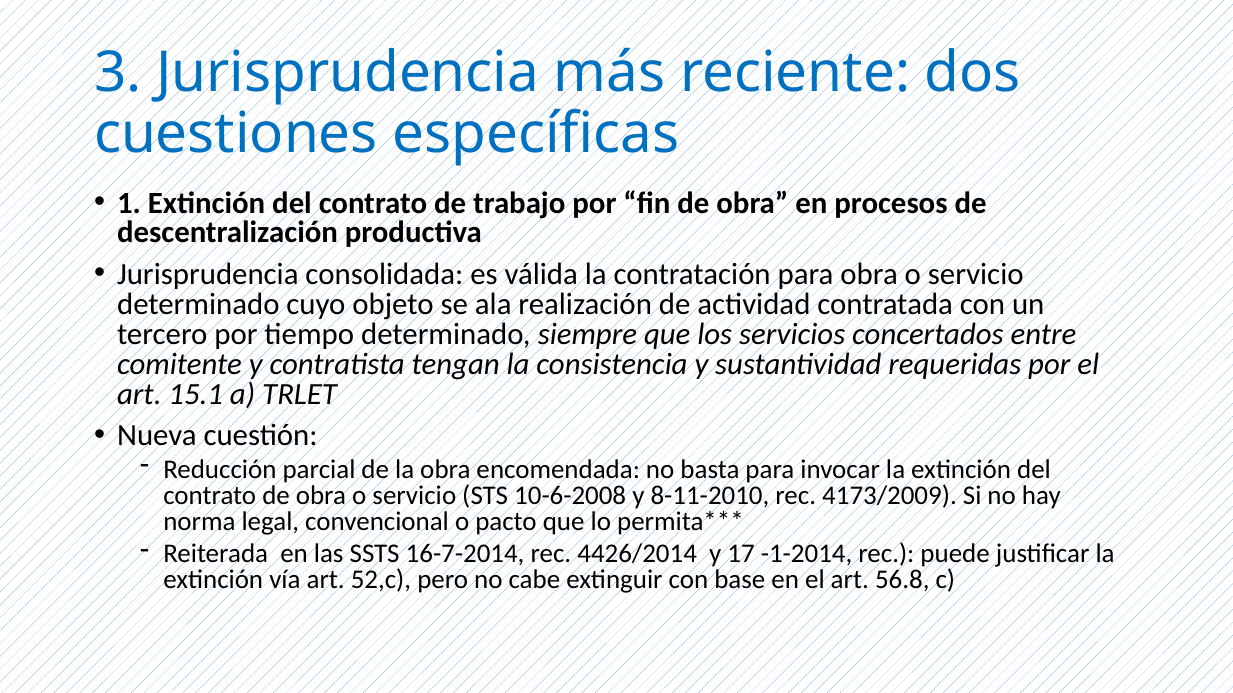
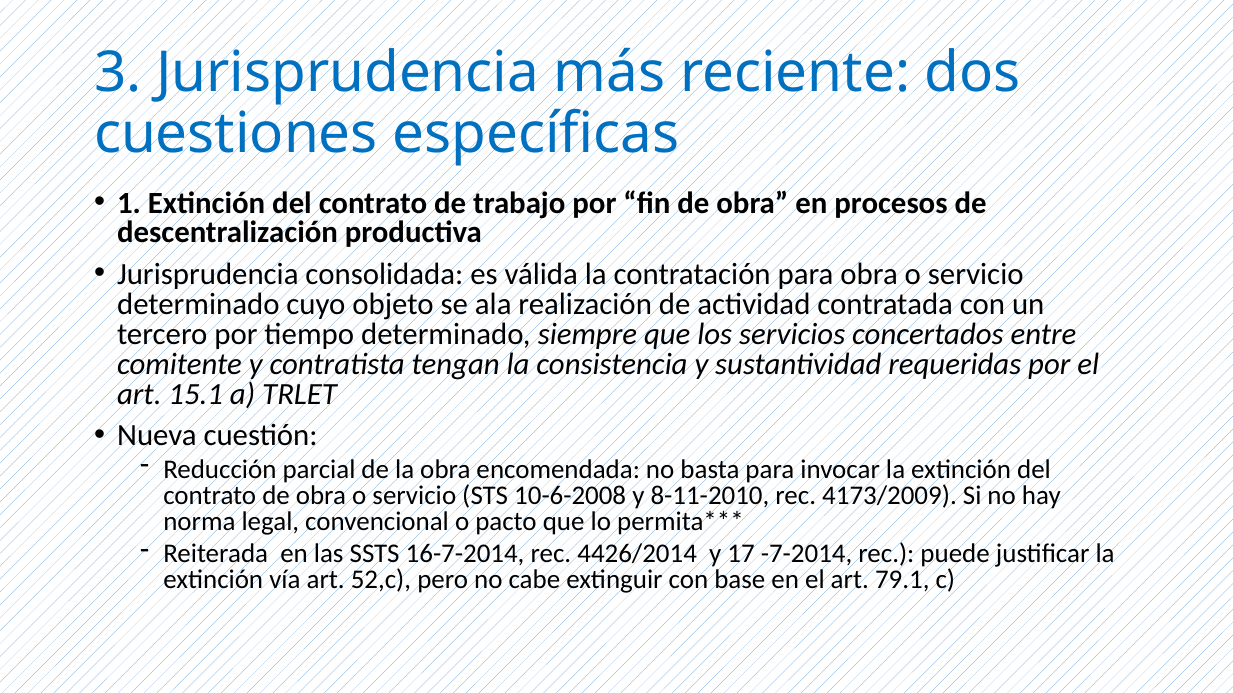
-1-2014: -1-2014 -> -7-2014
56.8: 56.8 -> 79.1
